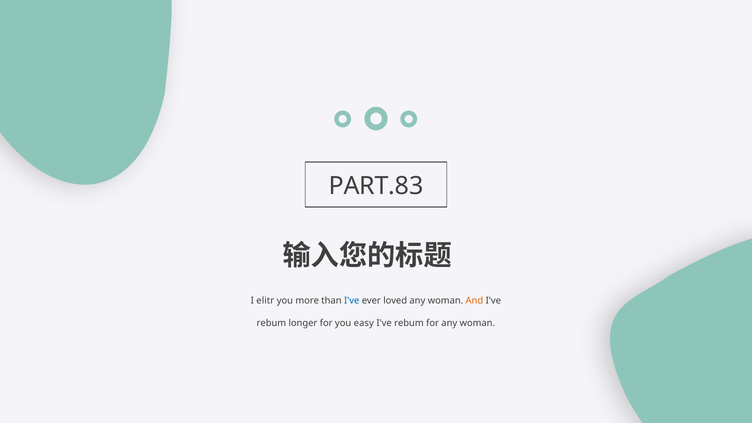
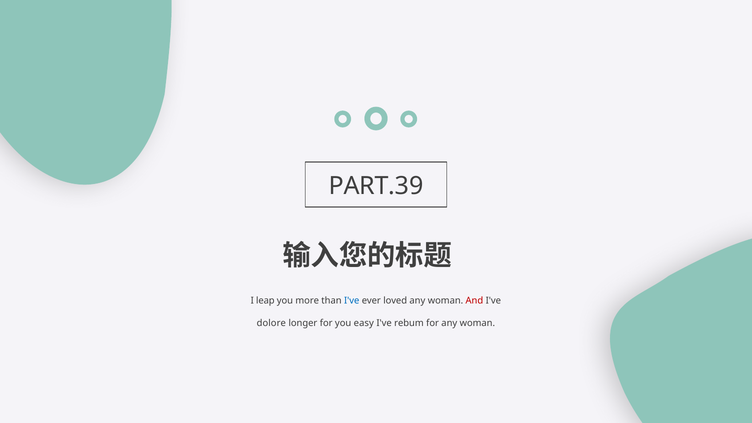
PART.83: PART.83 -> PART.39
elitr: elitr -> leap
And colour: orange -> red
rebum at (271, 323): rebum -> dolore
